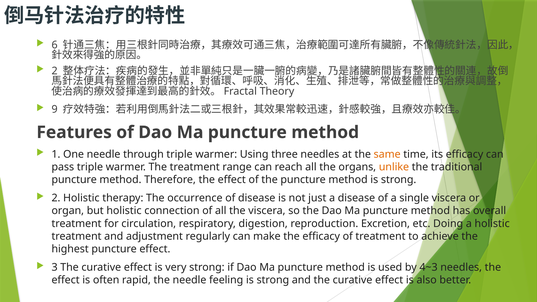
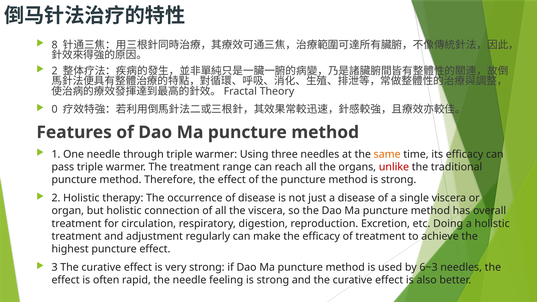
6: 6 -> 8
9: 9 -> 0
unlike colour: orange -> red
4~3: 4~3 -> 6~3
